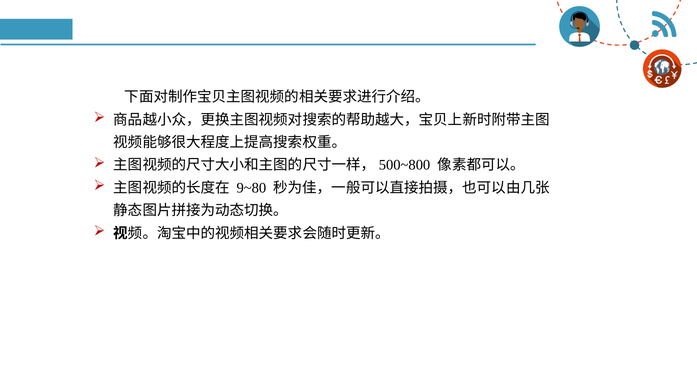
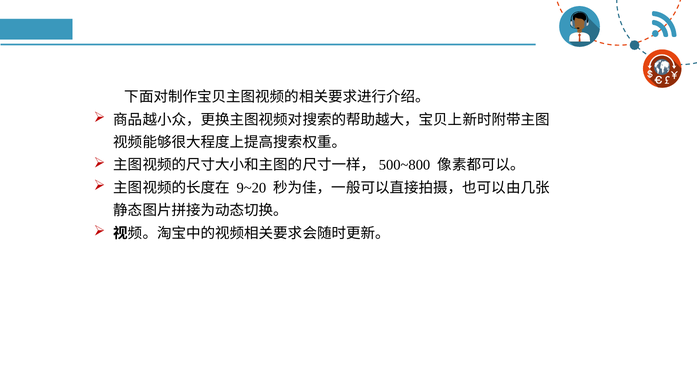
9~80: 9~80 -> 9~20
